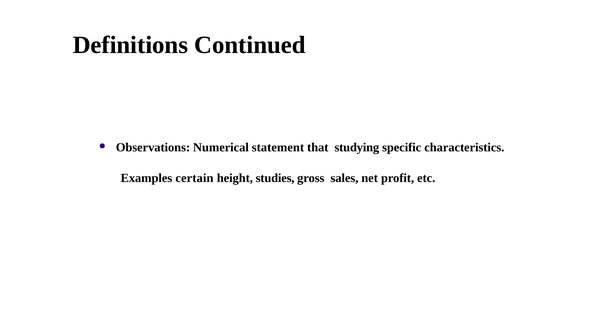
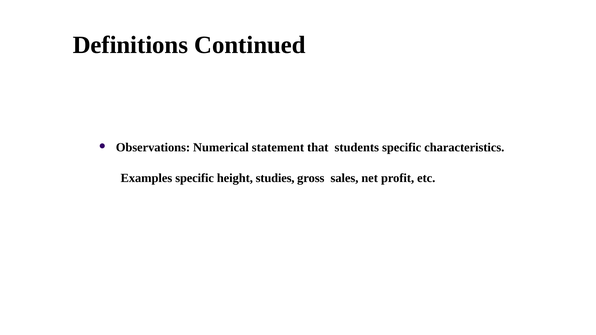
studying: studying -> students
Examples certain: certain -> specific
